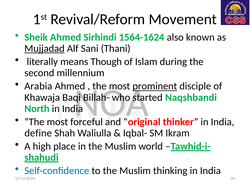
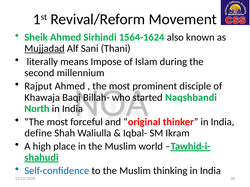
Though: Though -> Impose
Arabia: Arabia -> Rajput
prominent underline: present -> none
